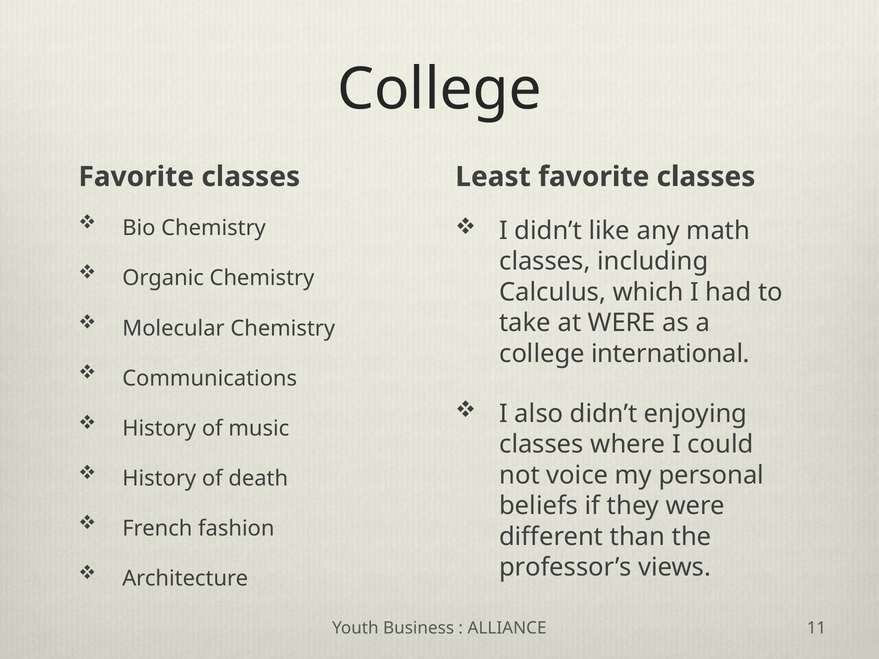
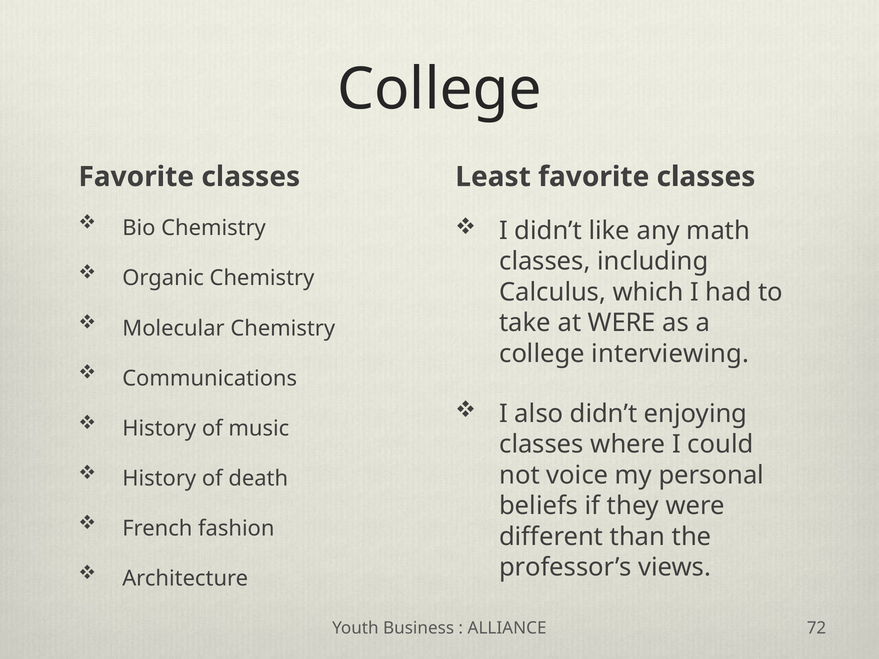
international: international -> interviewing
11: 11 -> 72
